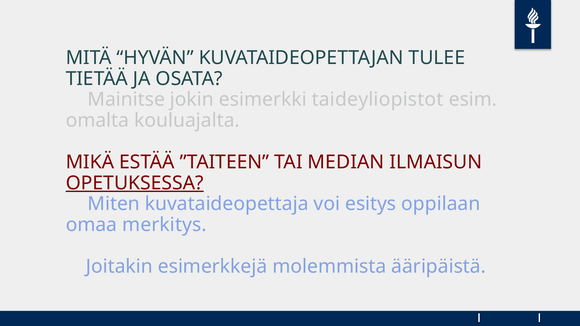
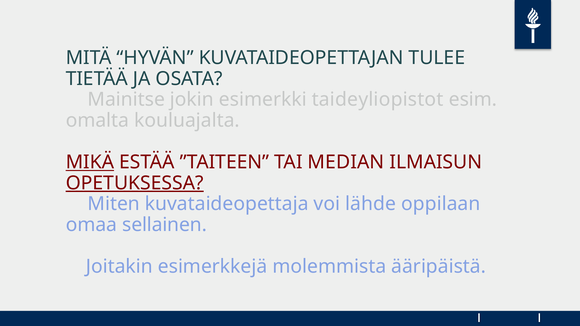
MIKÄ underline: none -> present
esitys: esitys -> lähde
merkitys: merkitys -> sellainen
